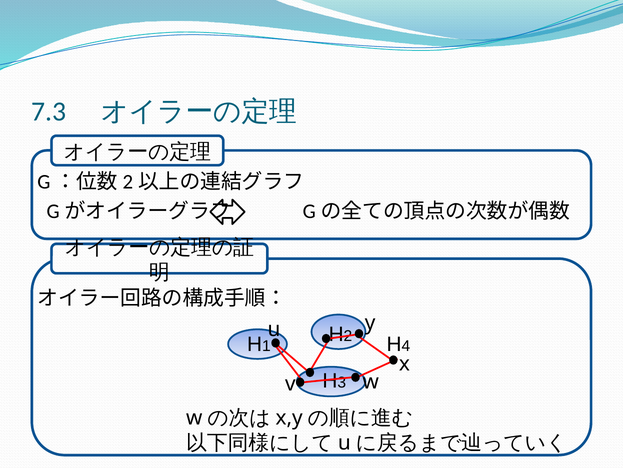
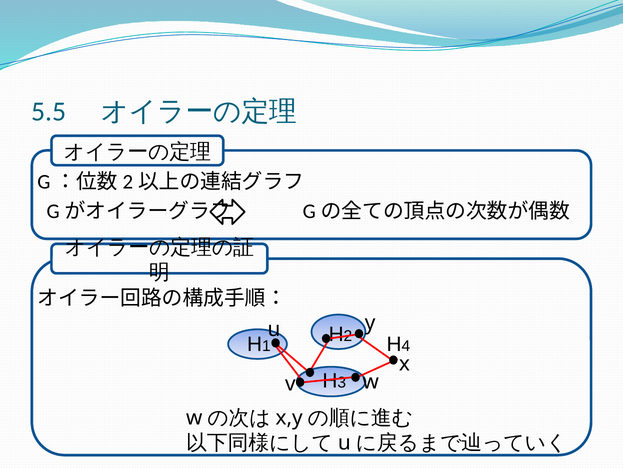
7.3: 7.3 -> 5.5
